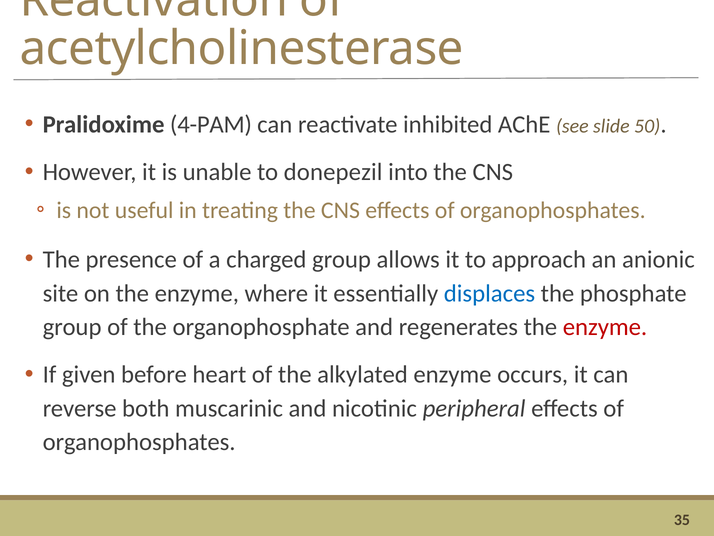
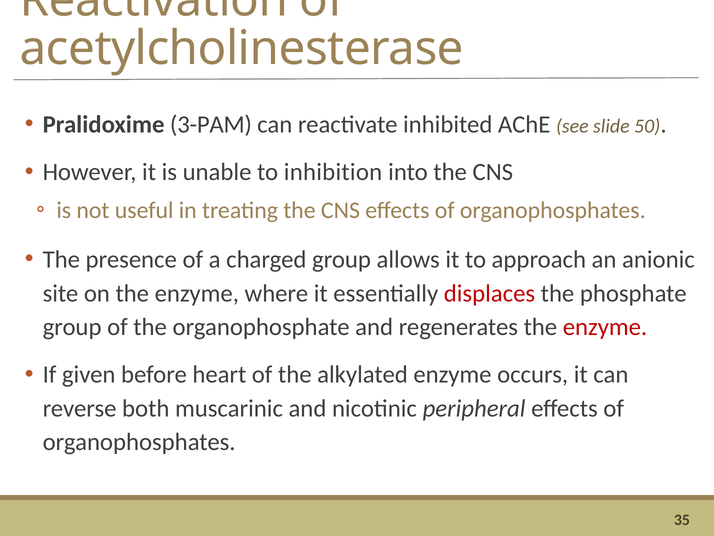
4-PAM: 4-PAM -> 3-PAM
donepezil: donepezil -> inhibition
displaces colour: blue -> red
